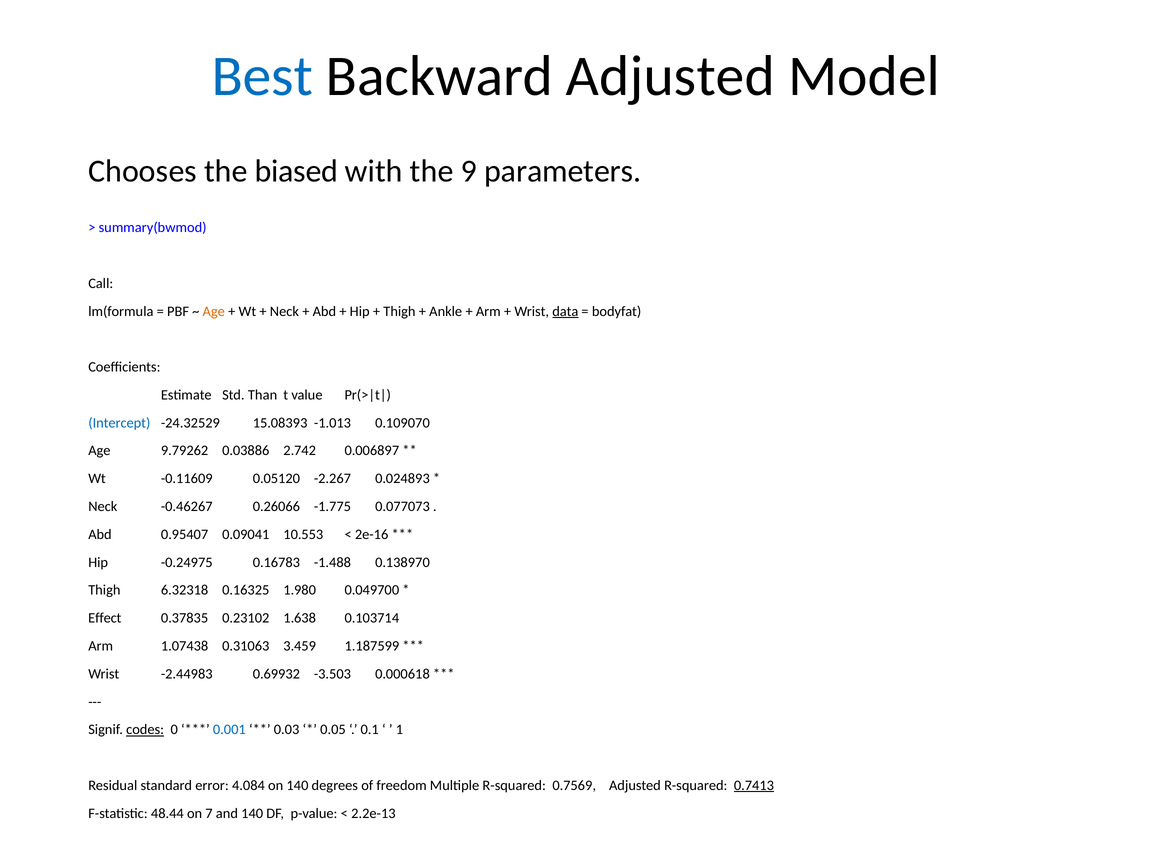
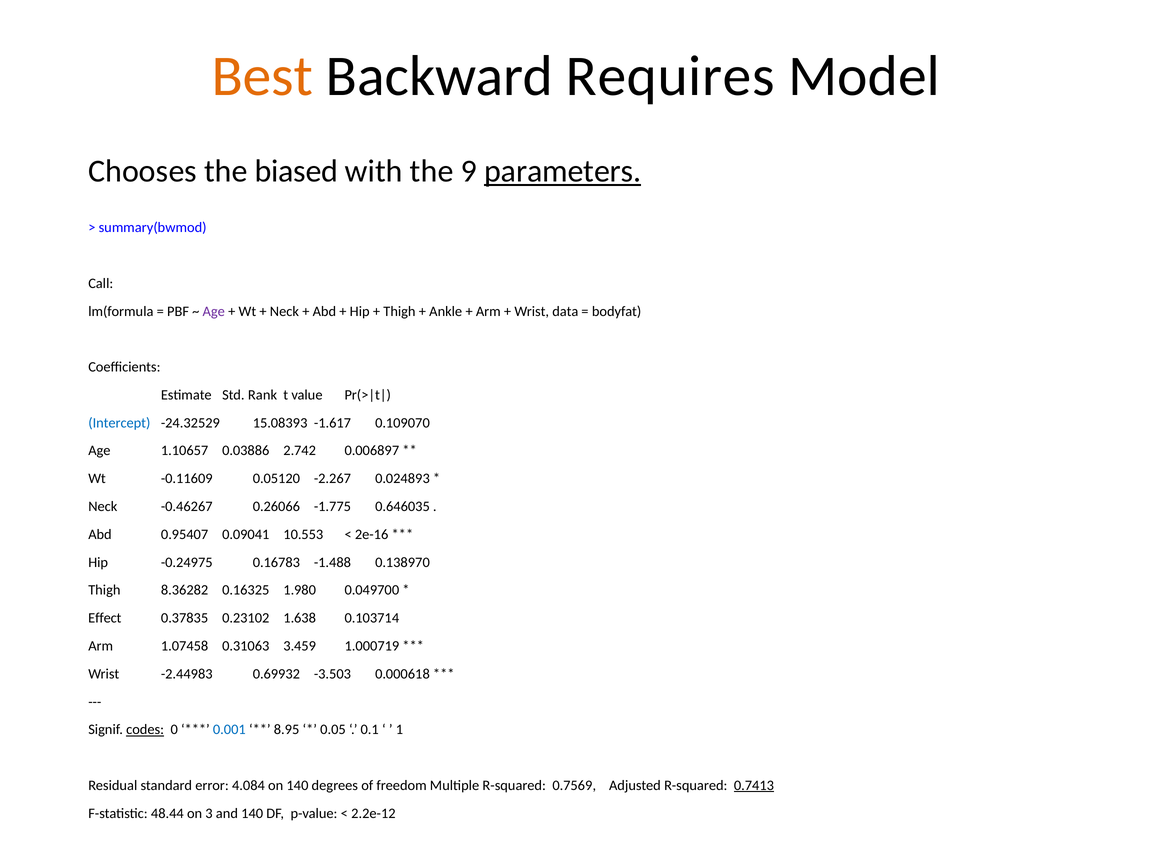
Best colour: blue -> orange
Backward Adjusted: Adjusted -> Requires
parameters underline: none -> present
Age at (214, 311) colour: orange -> purple
data underline: present -> none
Than: Than -> Rank
-1.013: -1.013 -> -1.617
9.79262: 9.79262 -> 1.10657
0.077073: 0.077073 -> 0.646035
6.32318: 6.32318 -> 8.36282
1.07438: 1.07438 -> 1.07458
1.187599: 1.187599 -> 1.000719
0.03: 0.03 -> 8.95
7: 7 -> 3
2.2e-13: 2.2e-13 -> 2.2e-12
